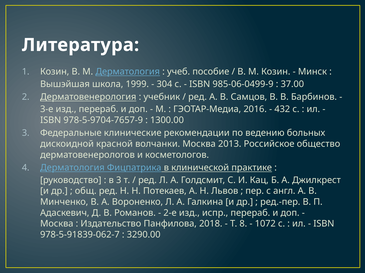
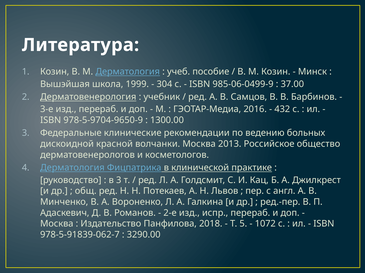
978-5-9704-7657-9: 978-5-9704-7657-9 -> 978-5-9704-9650-9
8: 8 -> 5
